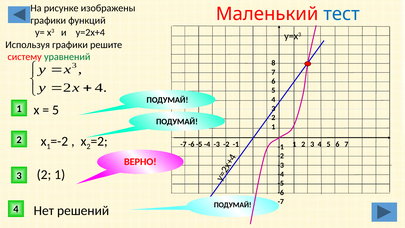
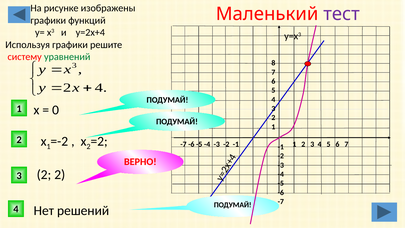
тест colour: blue -> purple
5 at (56, 110): 5 -> 0
1 at (60, 175): 1 -> 2
